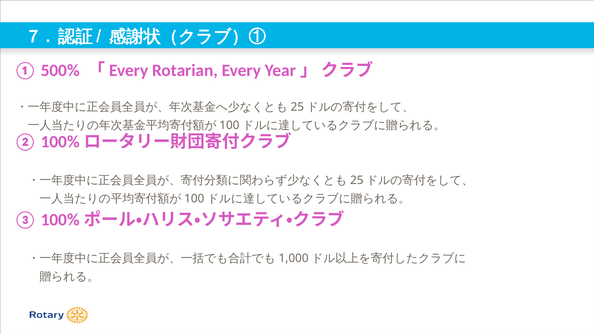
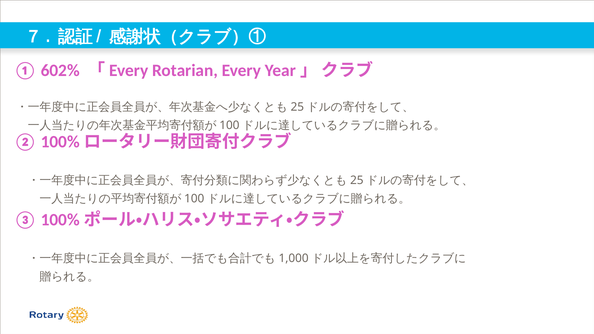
500%: 500% -> 602%
